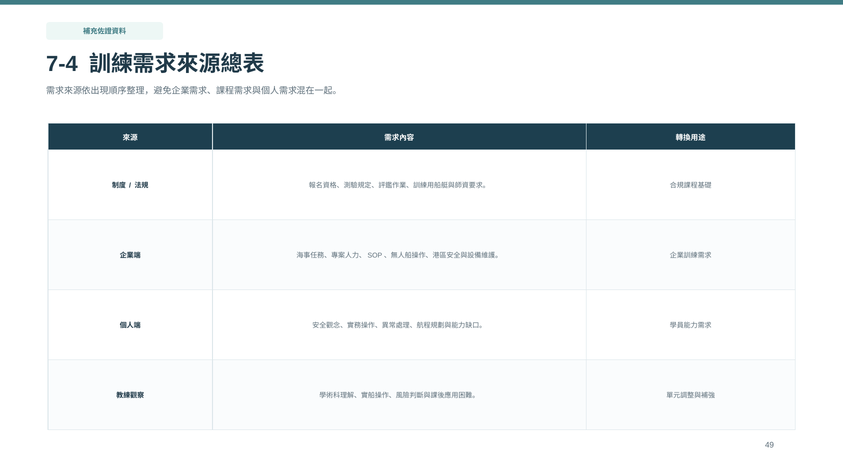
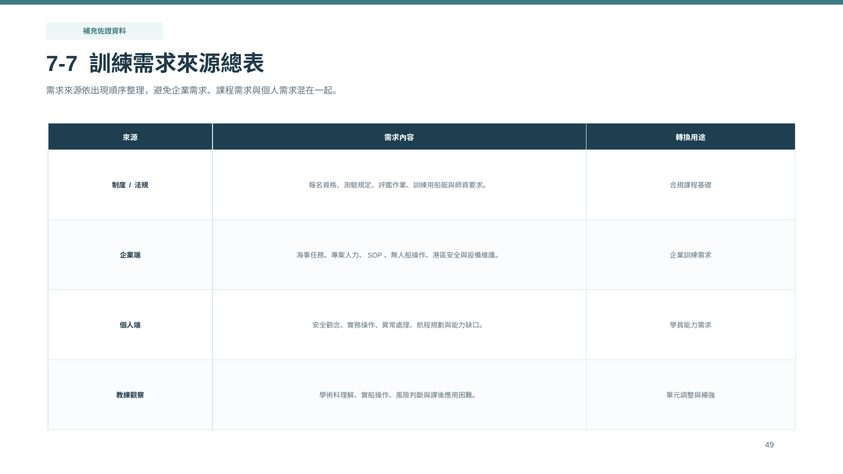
7-4: 7-4 -> 7-7
